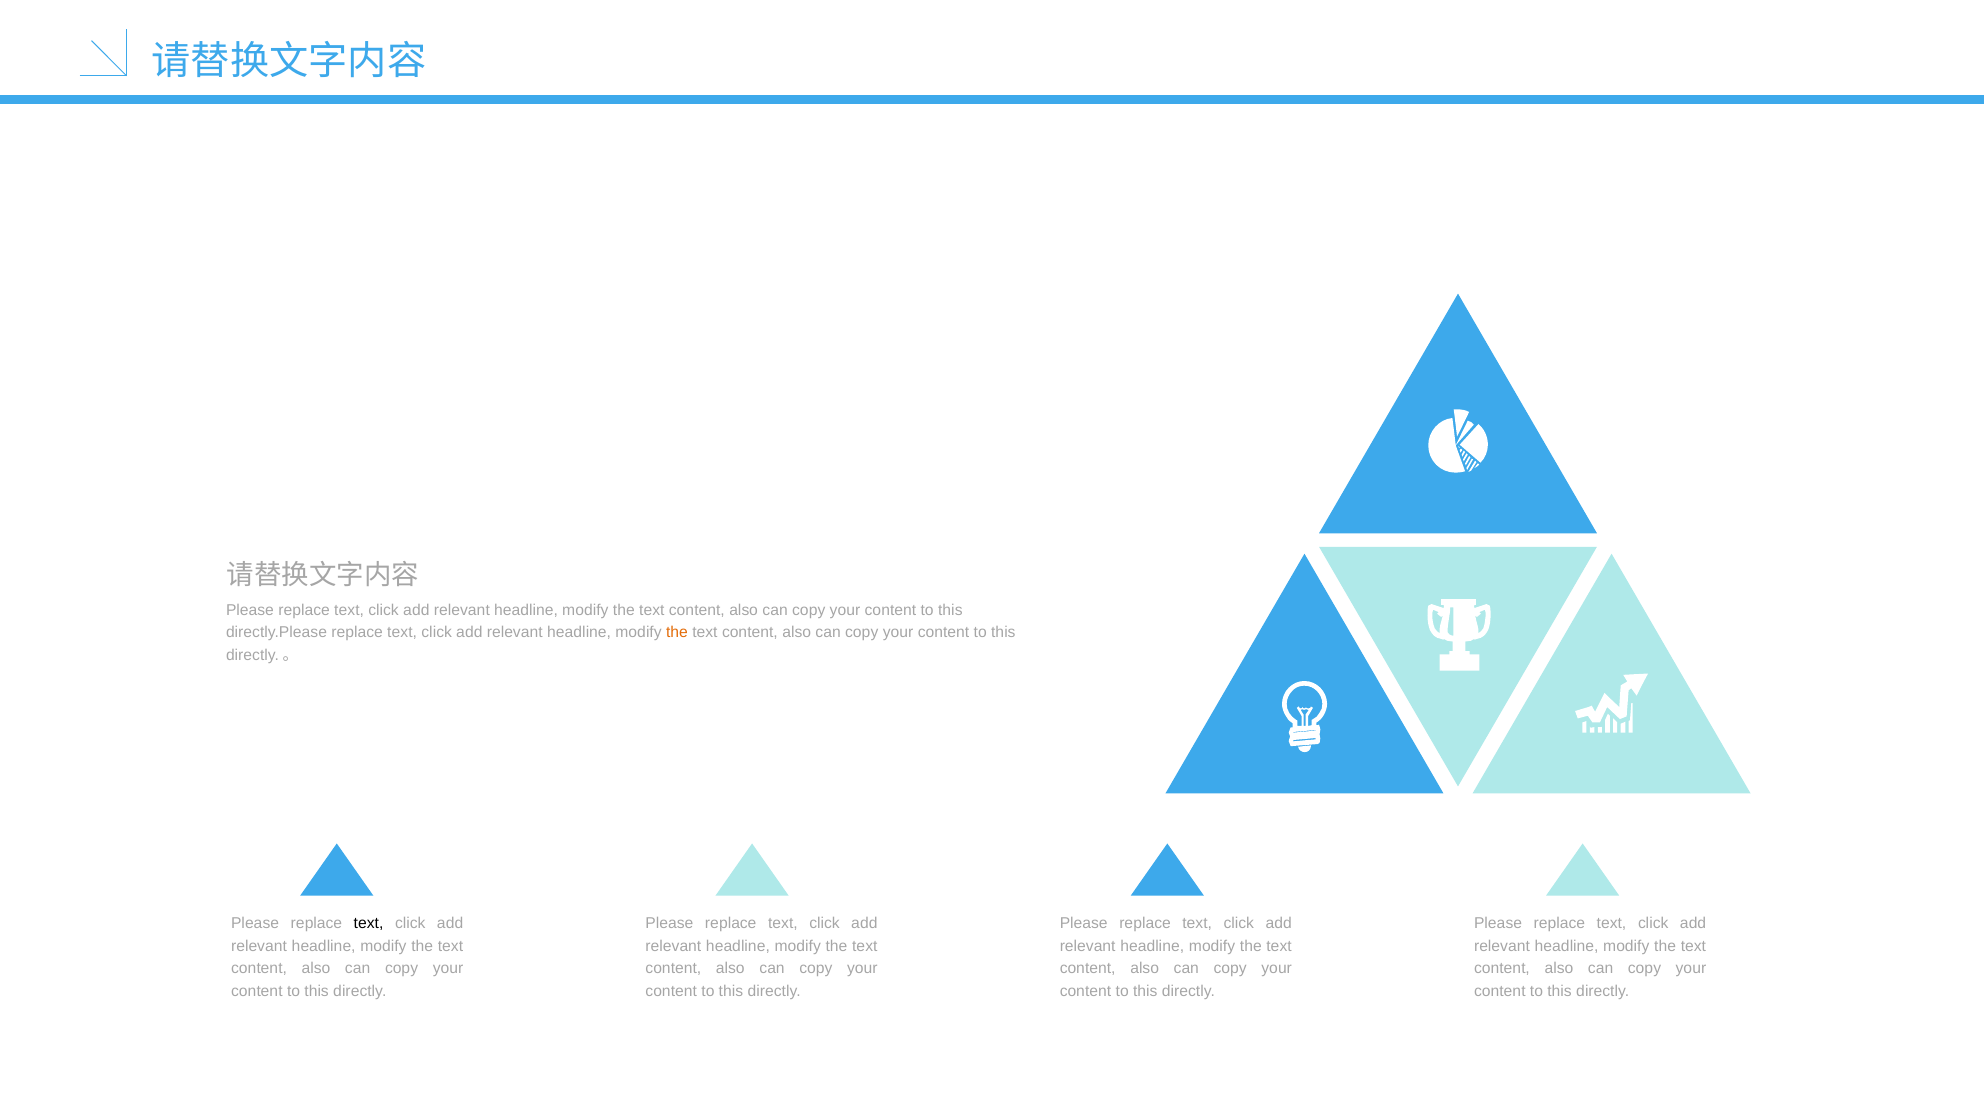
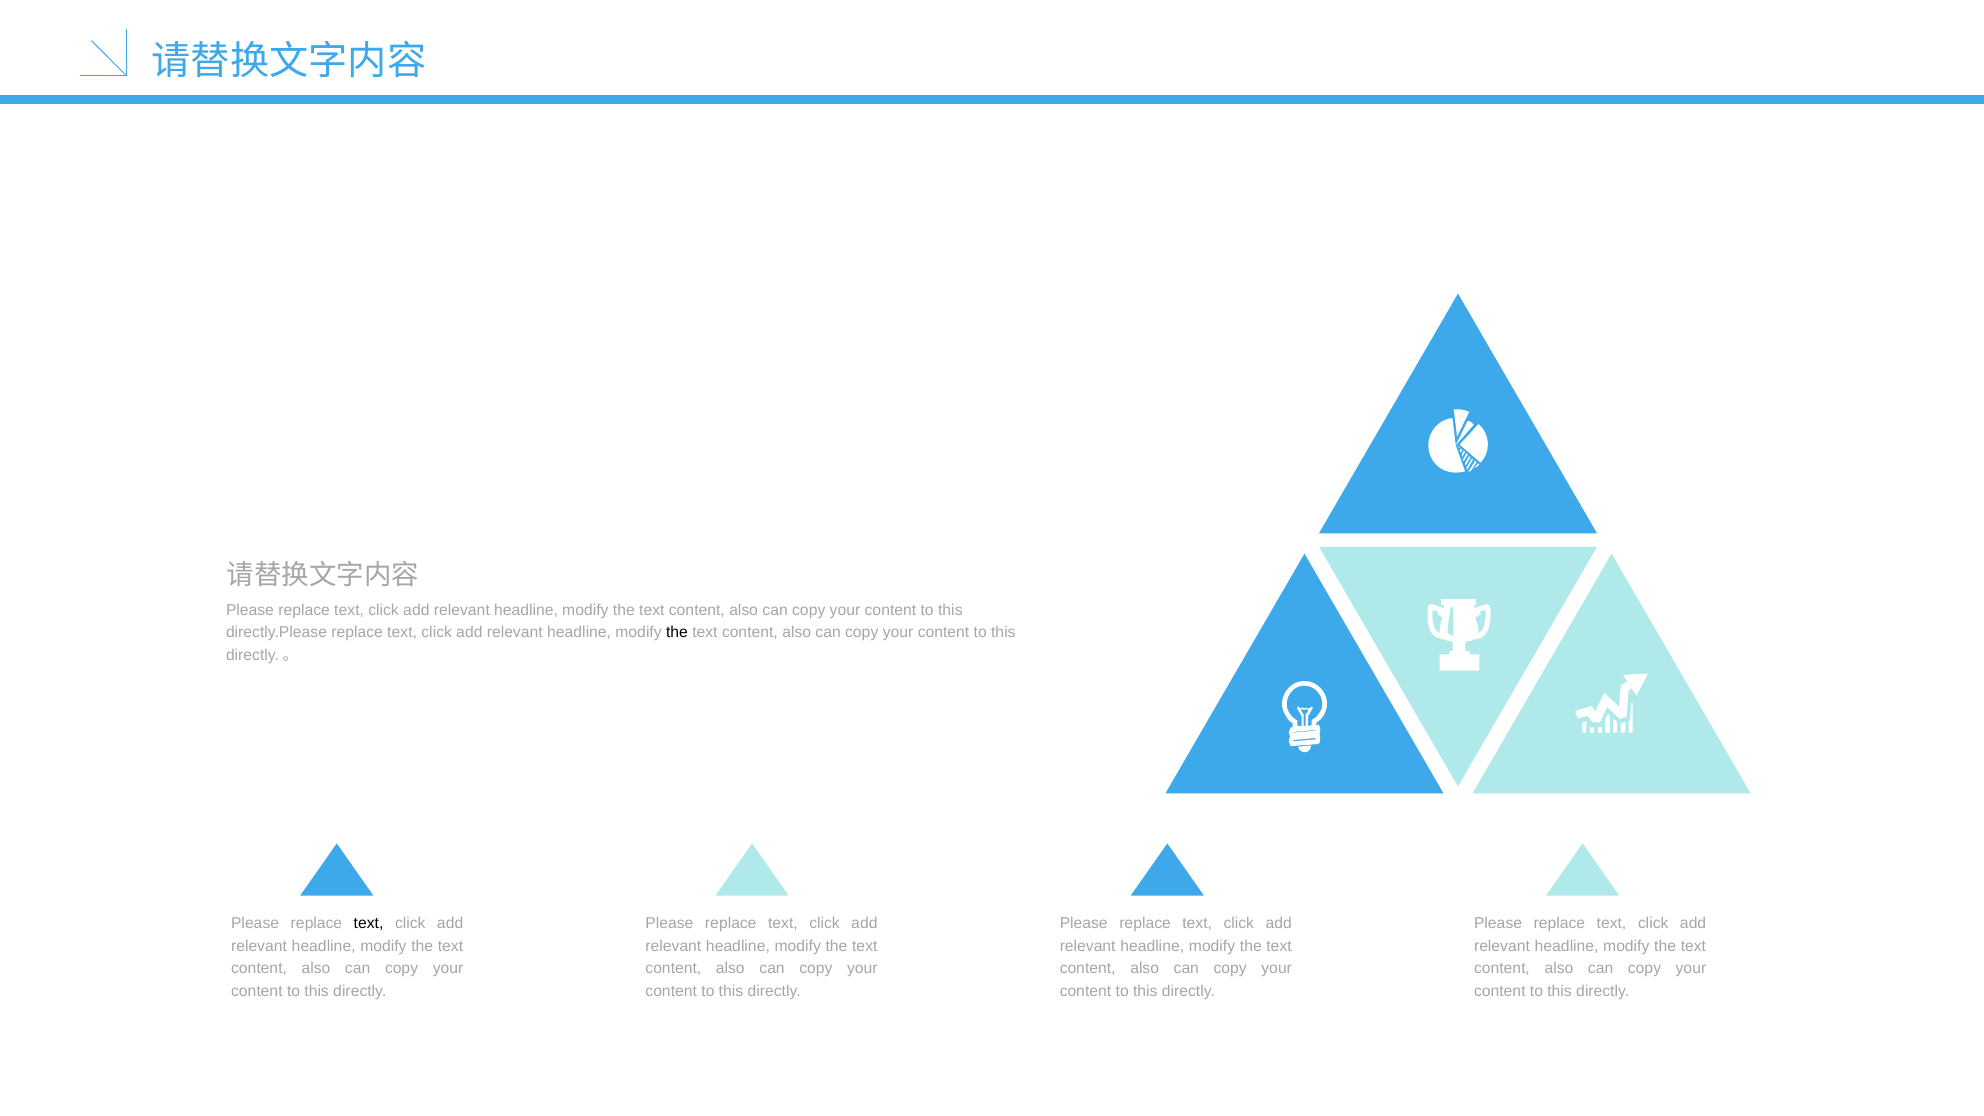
the at (677, 633) colour: orange -> black
